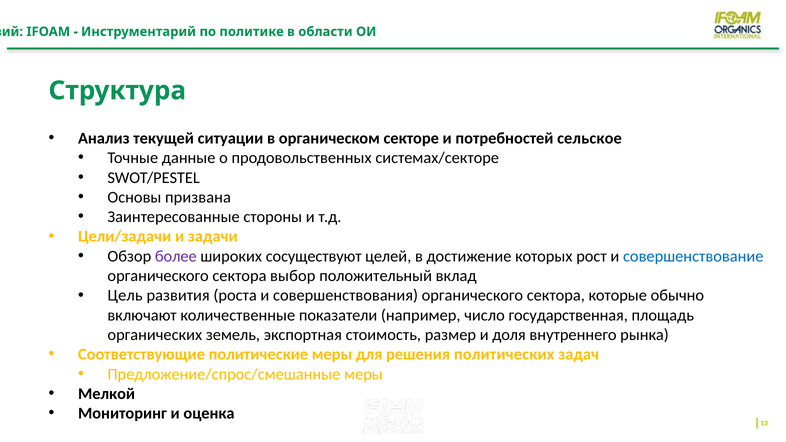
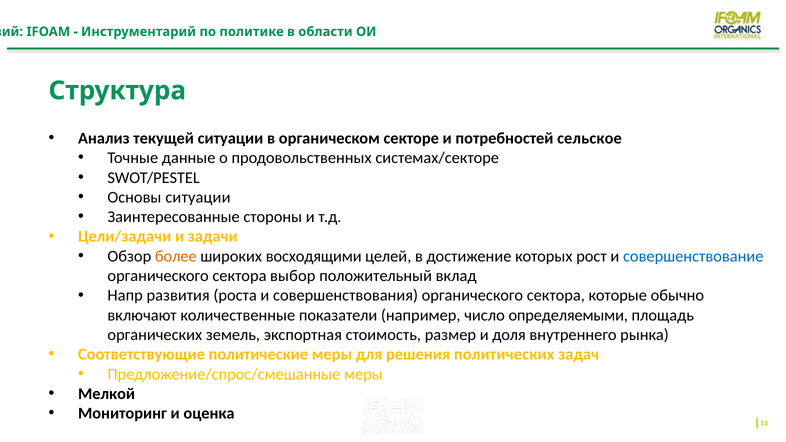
Основы призвана: призвана -> ситуации
более colour: purple -> orange
сосуществуют: сосуществуют -> восходящими
Цель: Цель -> Напр
государственная: государственная -> определяемыми
